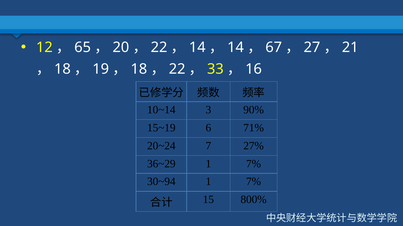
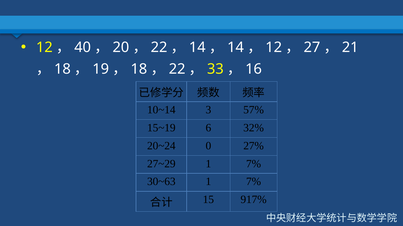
65: 65 -> 40
67 at (274, 48): 67 -> 12
90%: 90% -> 57%
71%: 71% -> 32%
7: 7 -> 0
36~29: 36~29 -> 27~29
30~94: 30~94 -> 30~63
800%: 800% -> 917%
